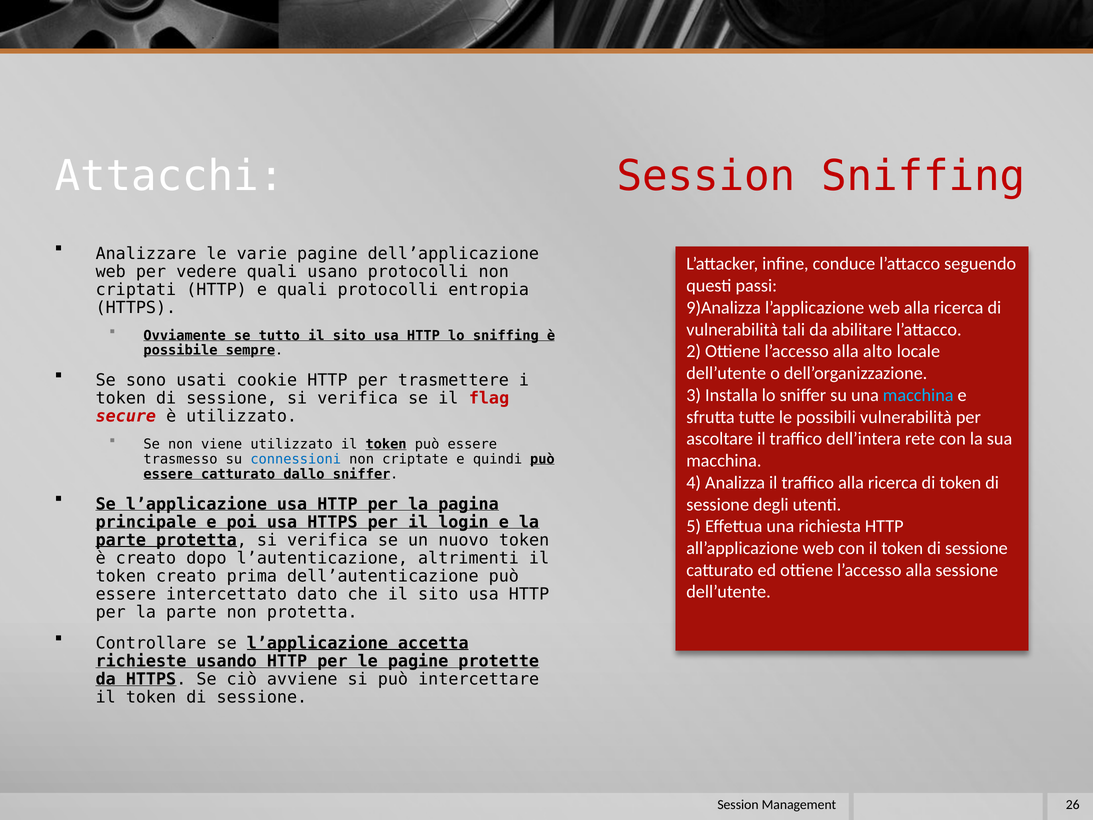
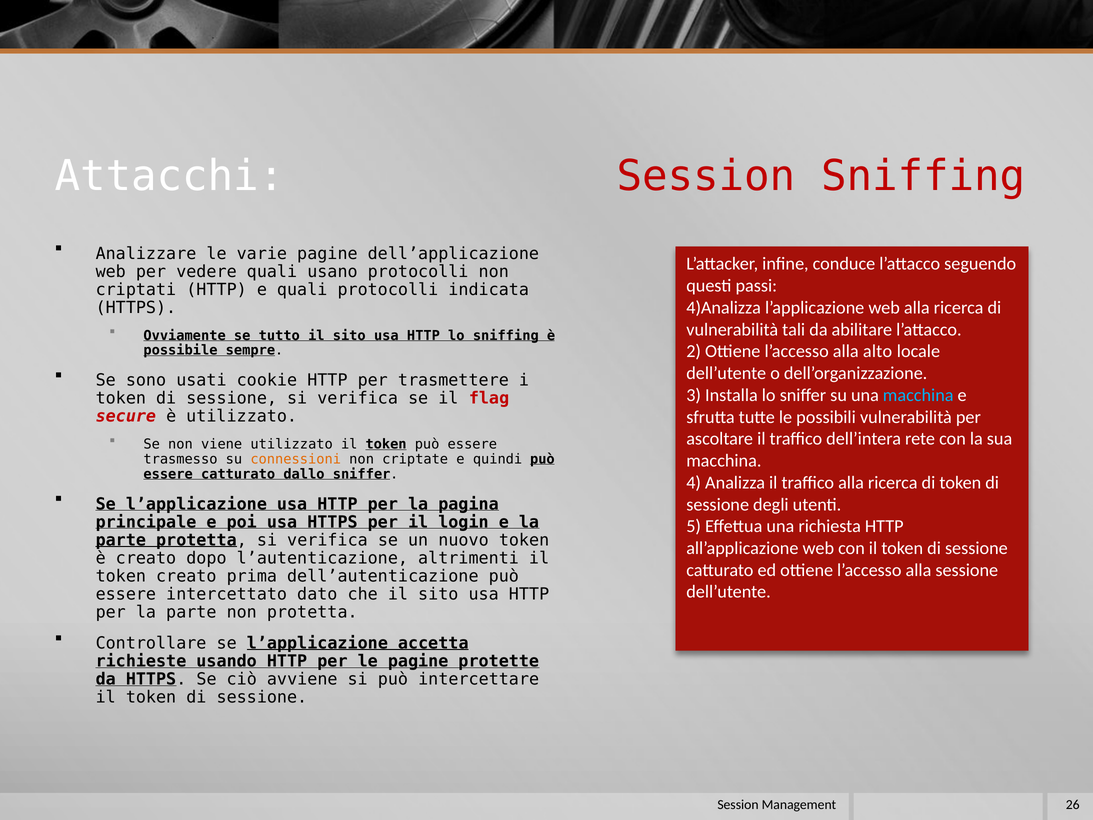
entropia: entropia -> indicata
9)Analizza: 9)Analizza -> 4)Analizza
connessioni colour: blue -> orange
